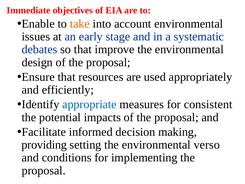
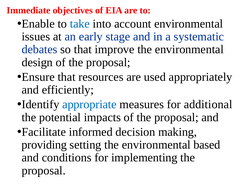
take colour: orange -> blue
consistent: consistent -> additional
verso: verso -> based
